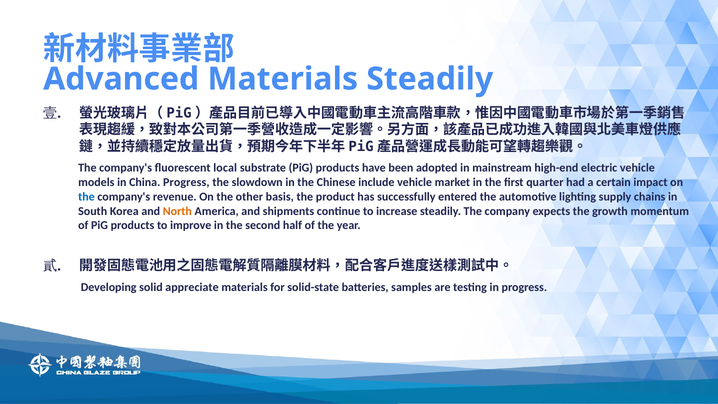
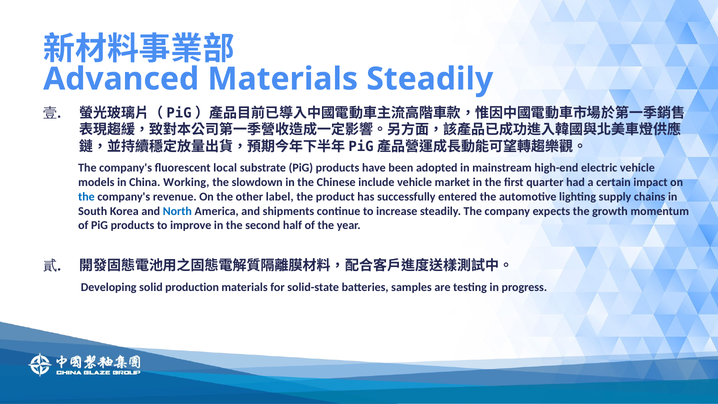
China Progress: Progress -> Working
basis: basis -> label
North colour: orange -> blue
appreciate: appreciate -> production
